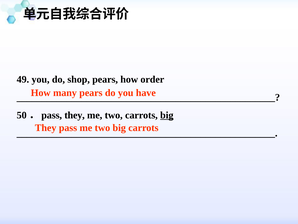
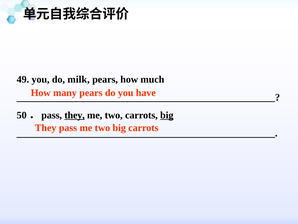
shop: shop -> milk
order: order -> much
they at (75, 115) underline: none -> present
